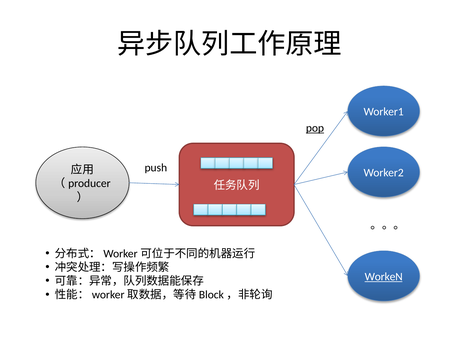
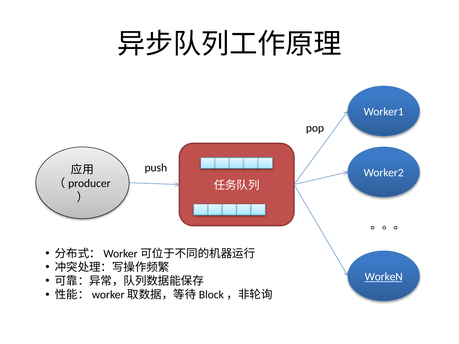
pop underline: present -> none
